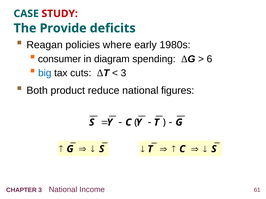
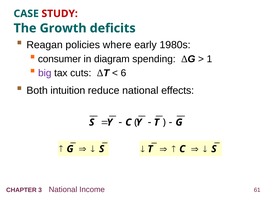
Provide: Provide -> Growth
6: 6 -> 1
big colour: blue -> purple
3 at (123, 73): 3 -> 6
product: product -> intuition
figures: figures -> effects
